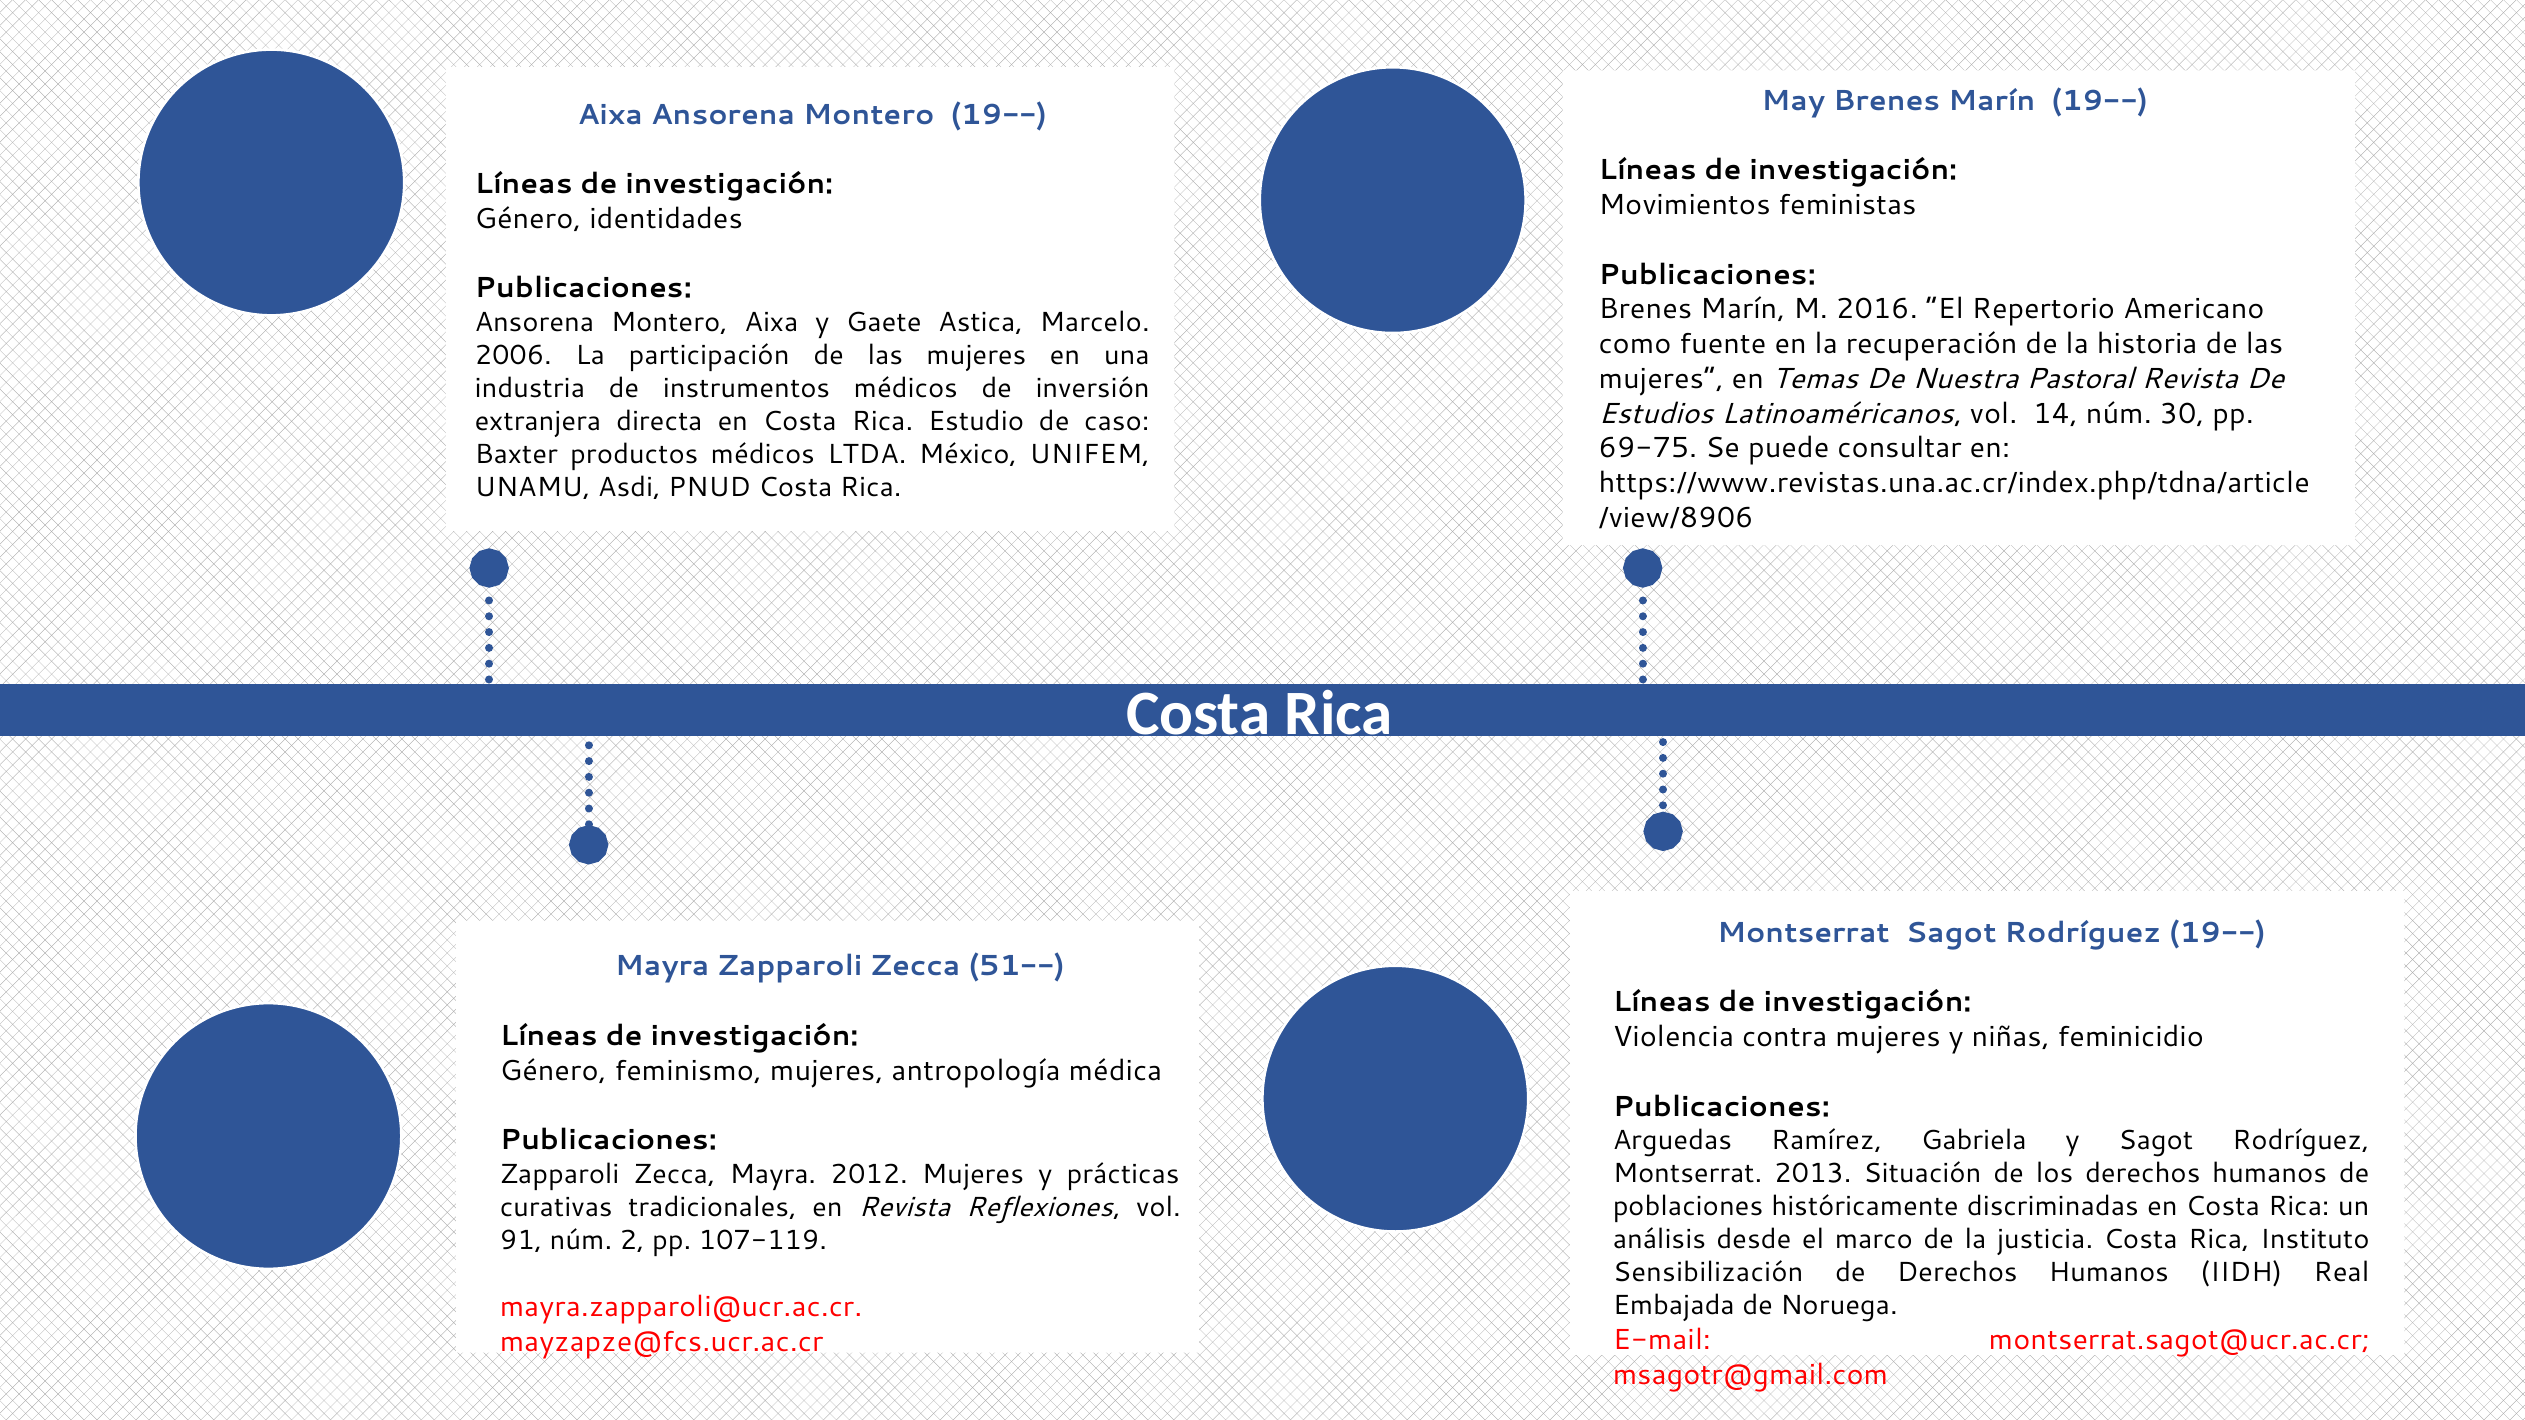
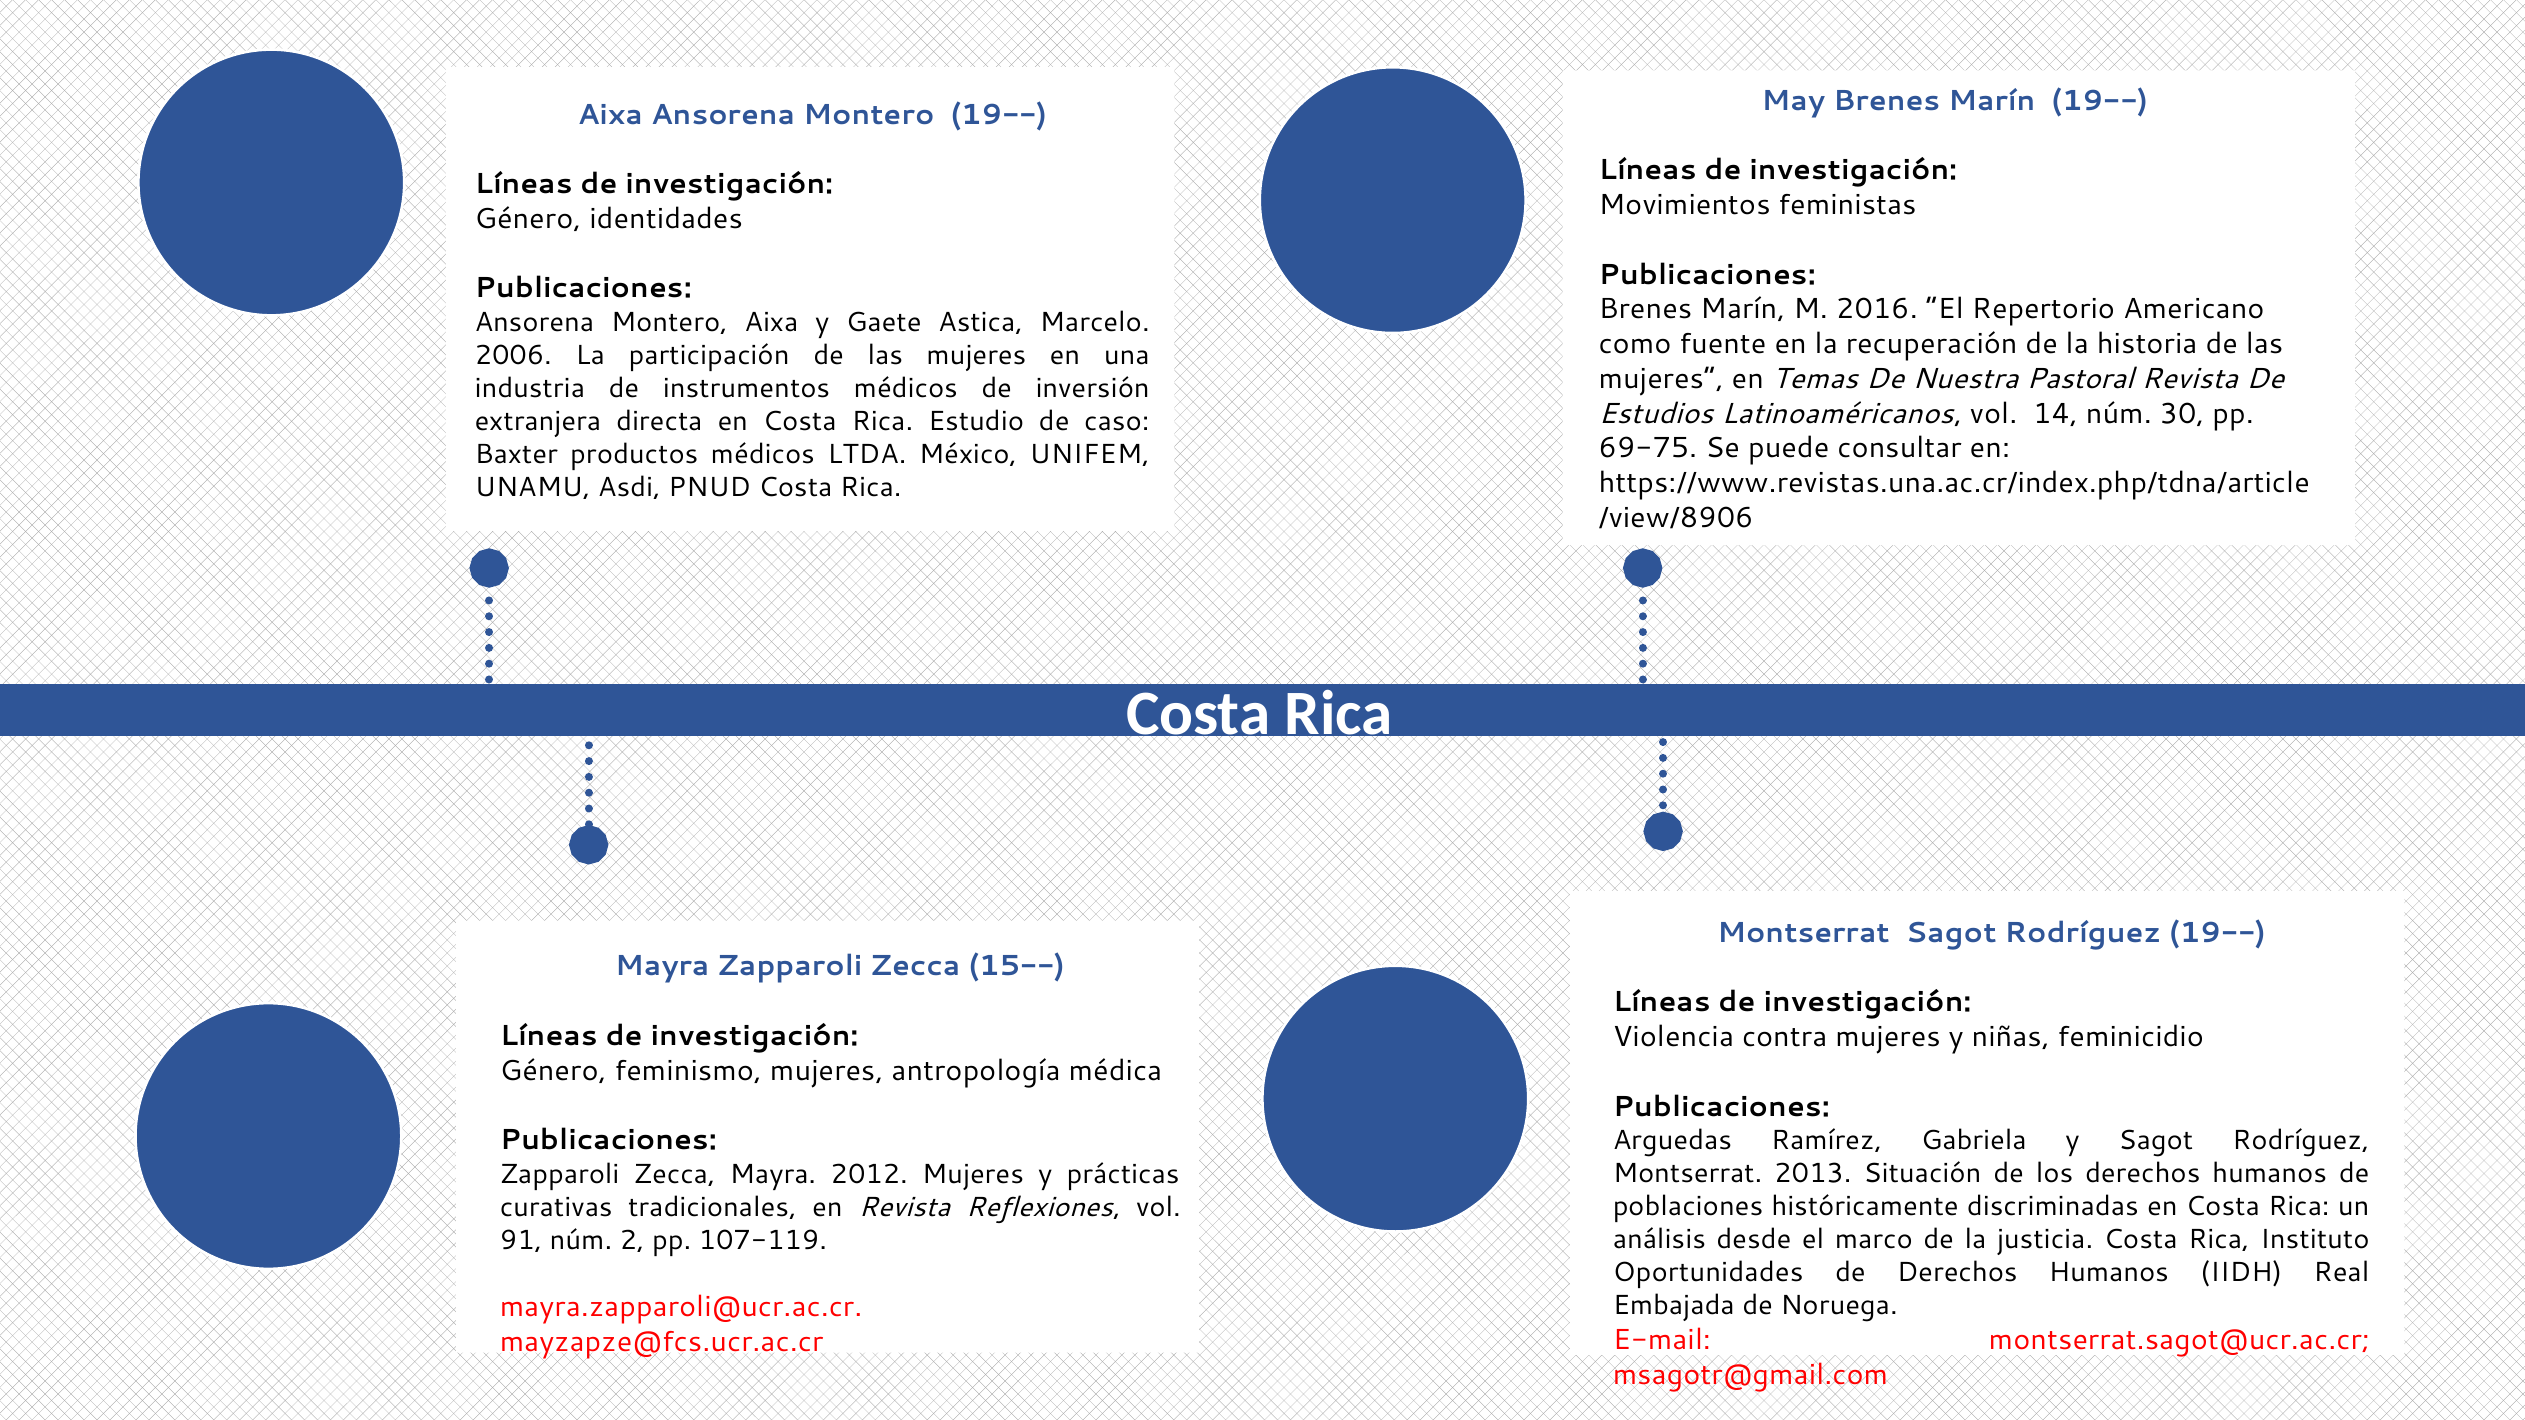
51--: 51-- -> 15--
Sensibilización: Sensibilización -> Oportunidades
